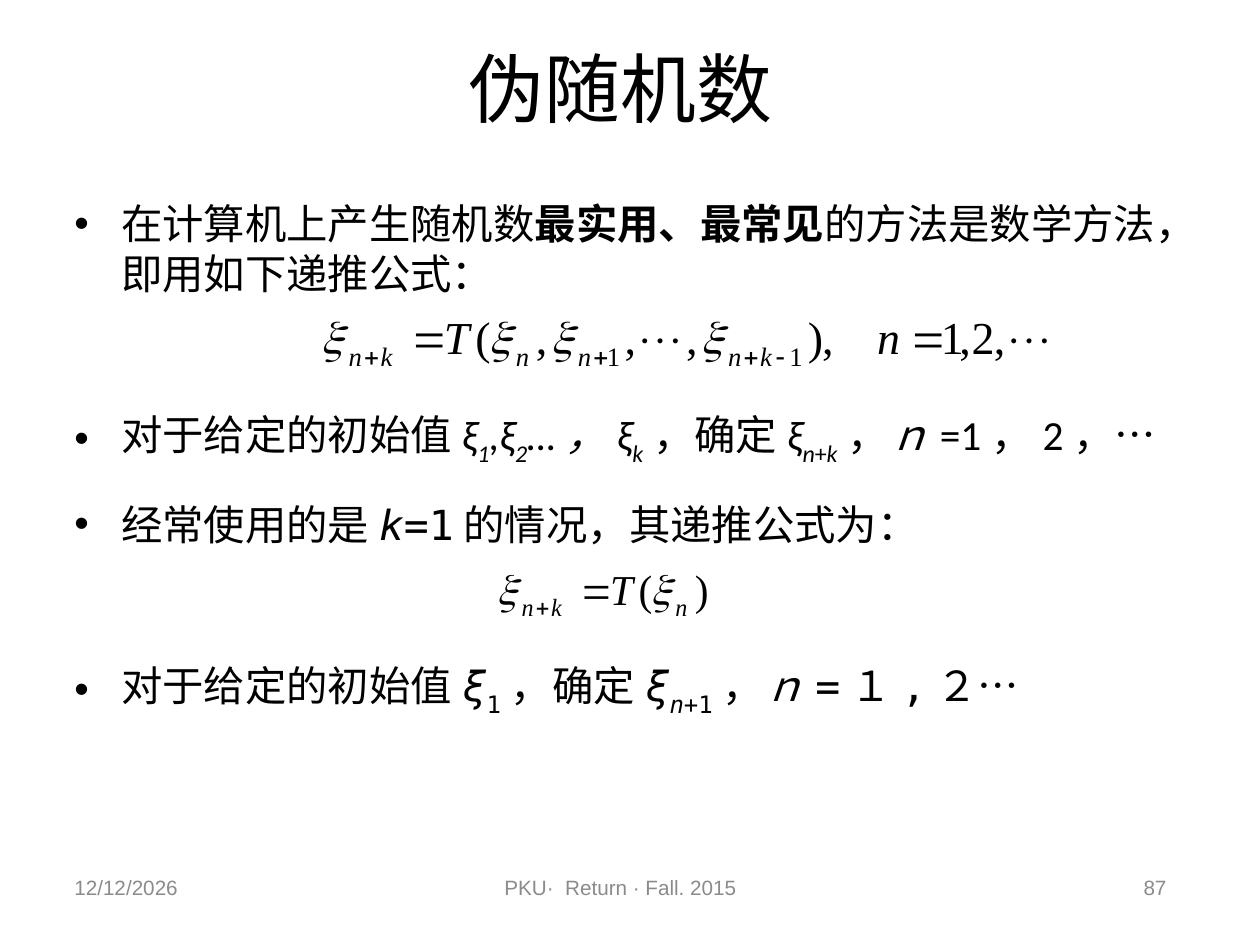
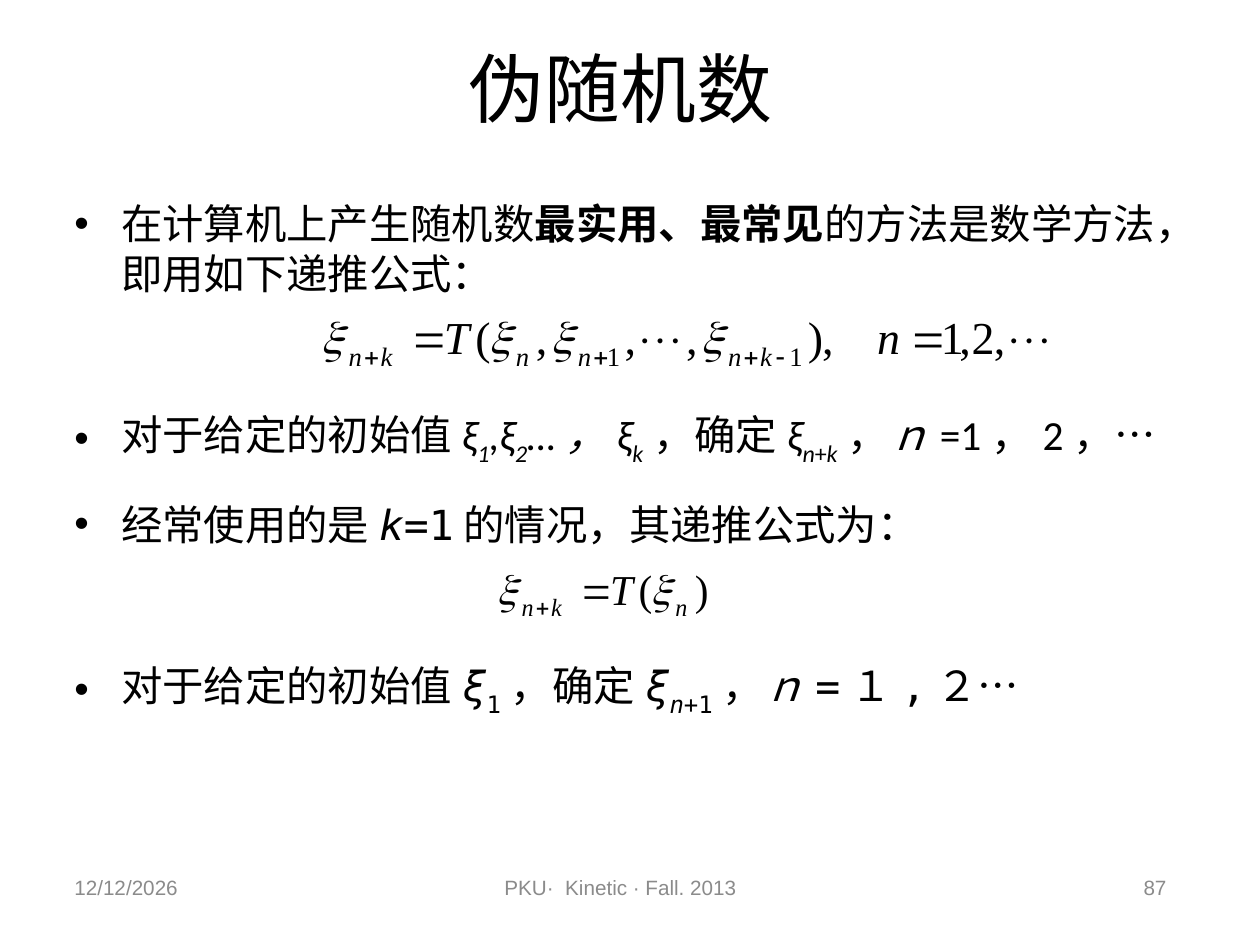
Return: Return -> Kinetic
2015: 2015 -> 2013
